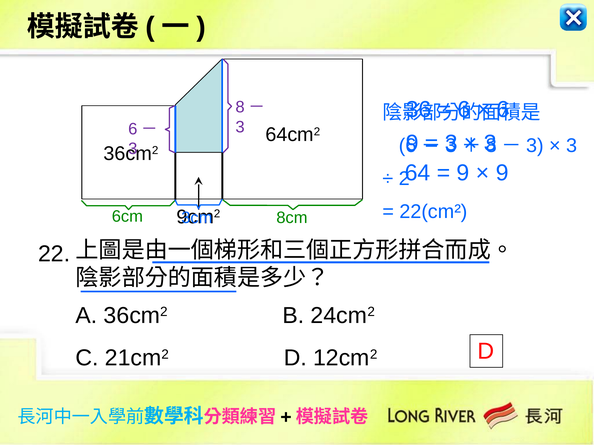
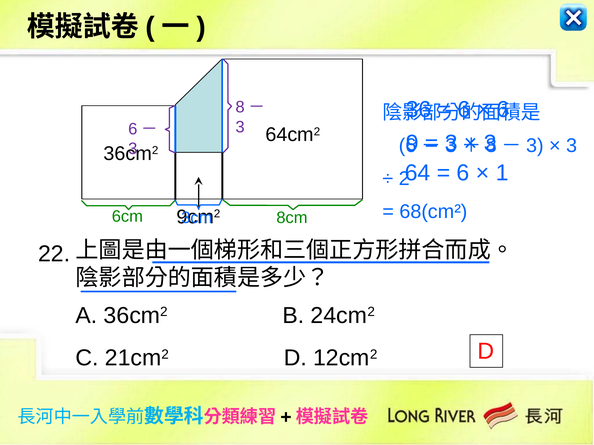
9 at (463, 173): 9 -> 6
9 at (502, 173): 9 -> 1
22(cm²: 22(cm² -> 68(cm²
